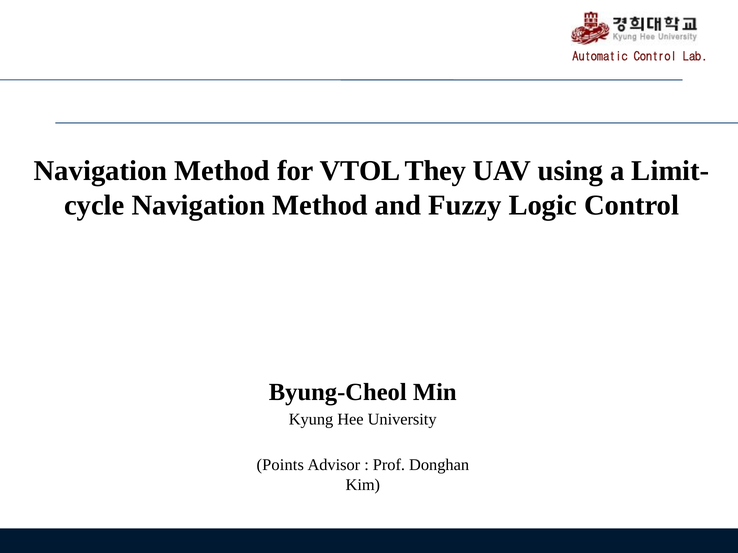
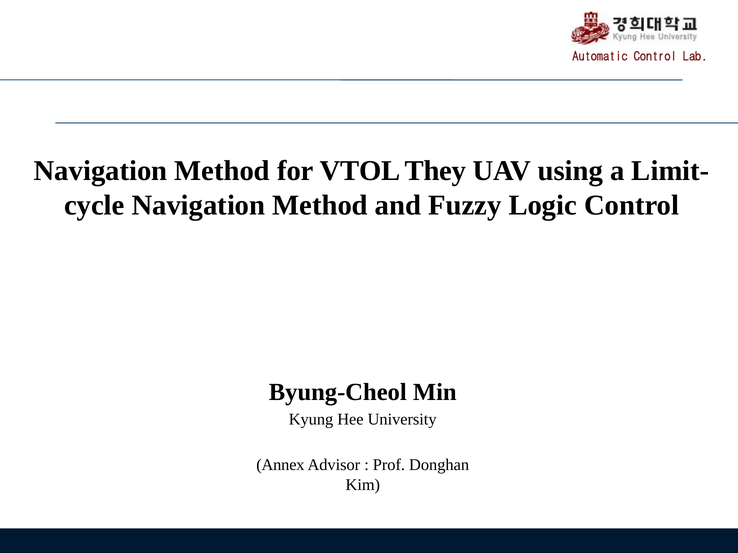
Points: Points -> Annex
